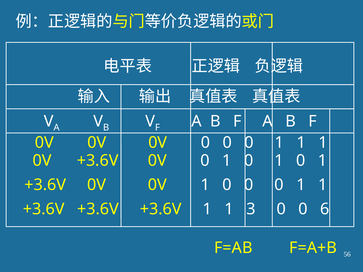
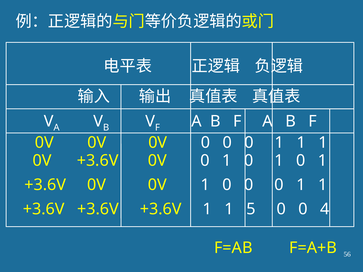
3: 3 -> 5
6: 6 -> 4
